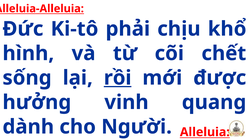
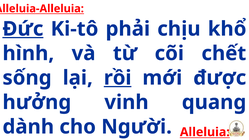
Đức underline: none -> present
